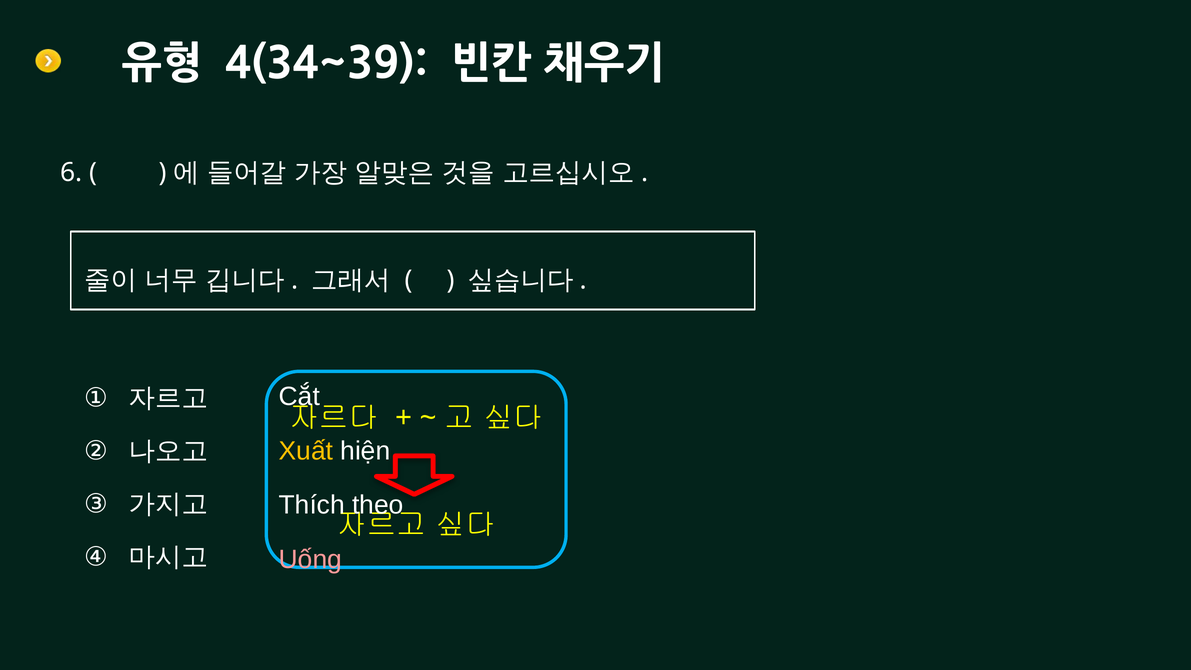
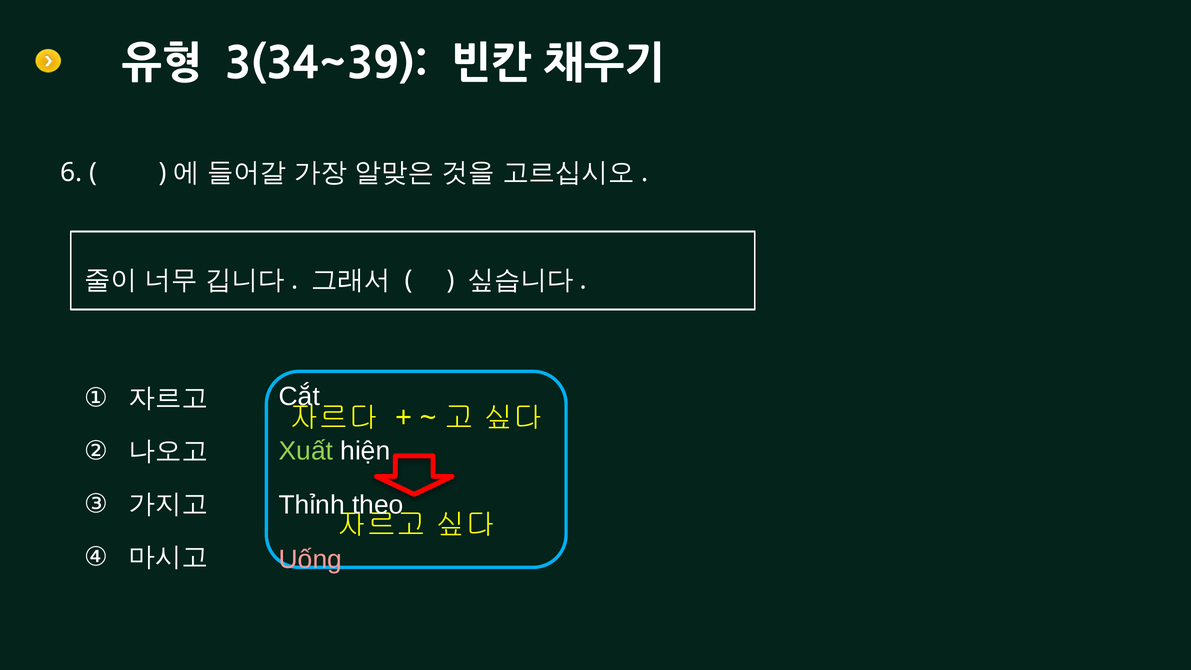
4(34~39: 4(34~39 -> 3(34~39
Xuất colour: yellow -> light green
Thích: Thích -> Thỉnh
